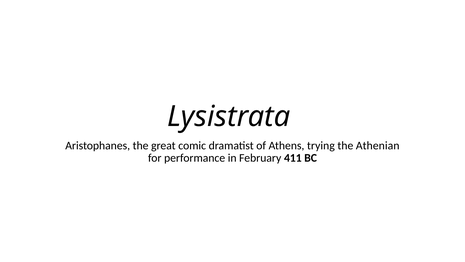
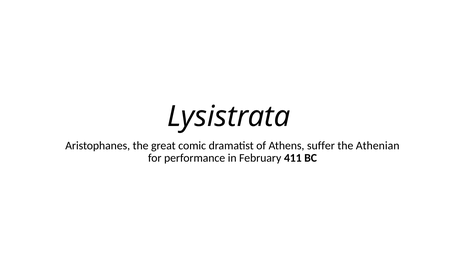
trying: trying -> suffer
